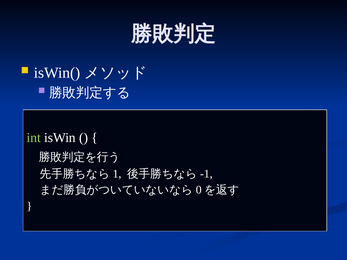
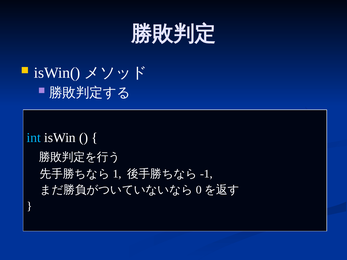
int colour: light green -> light blue
